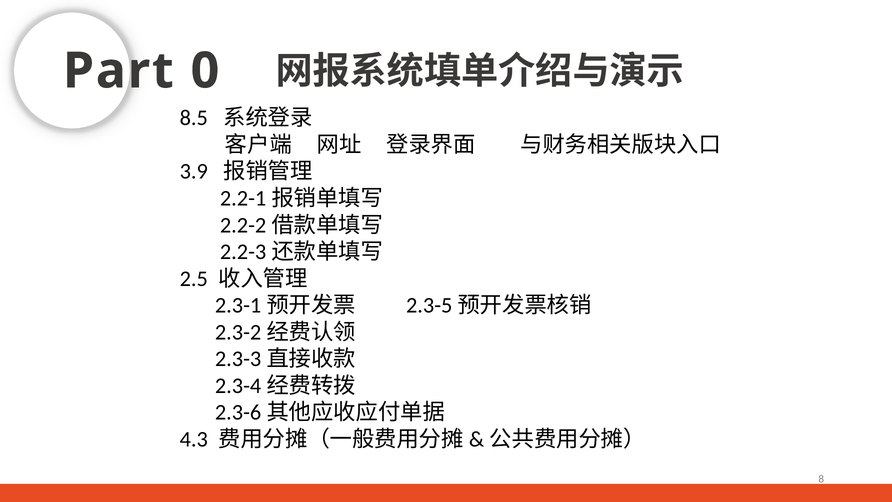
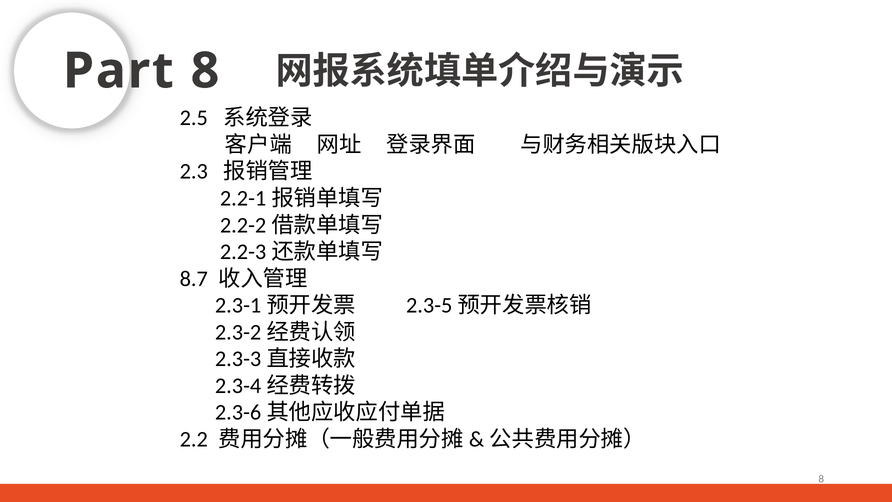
Part 0: 0 -> 8
8.5: 8.5 -> 2.5
3.9: 3.9 -> 2.3
2.5: 2.5 -> 8.7
4.3: 4.3 -> 2.2
